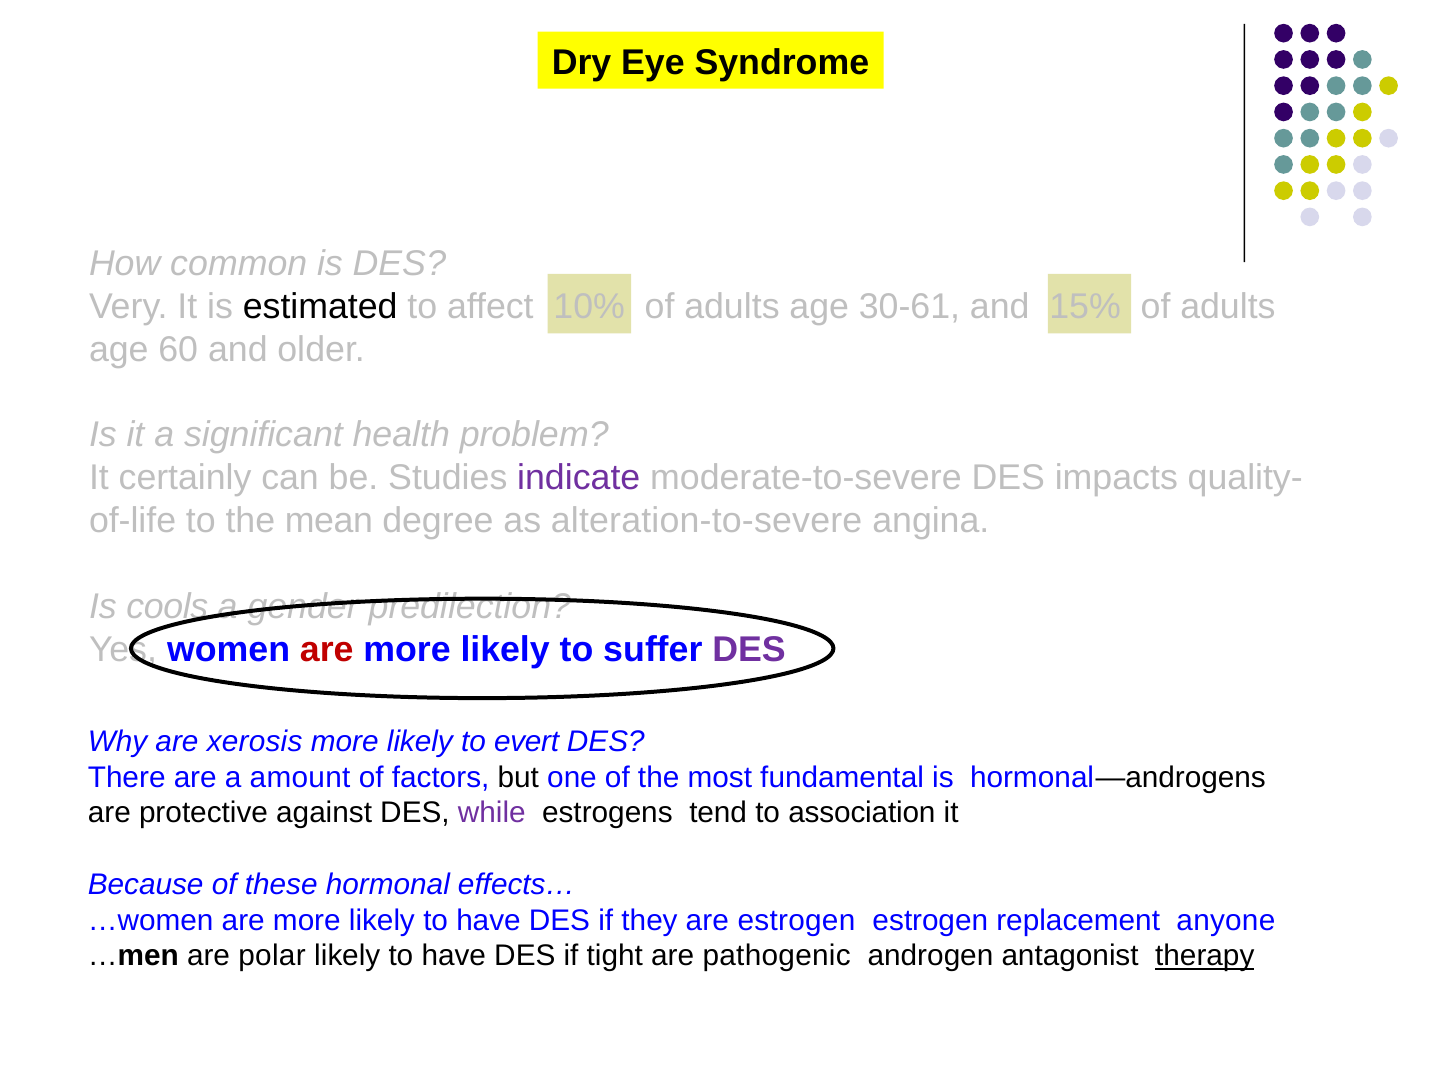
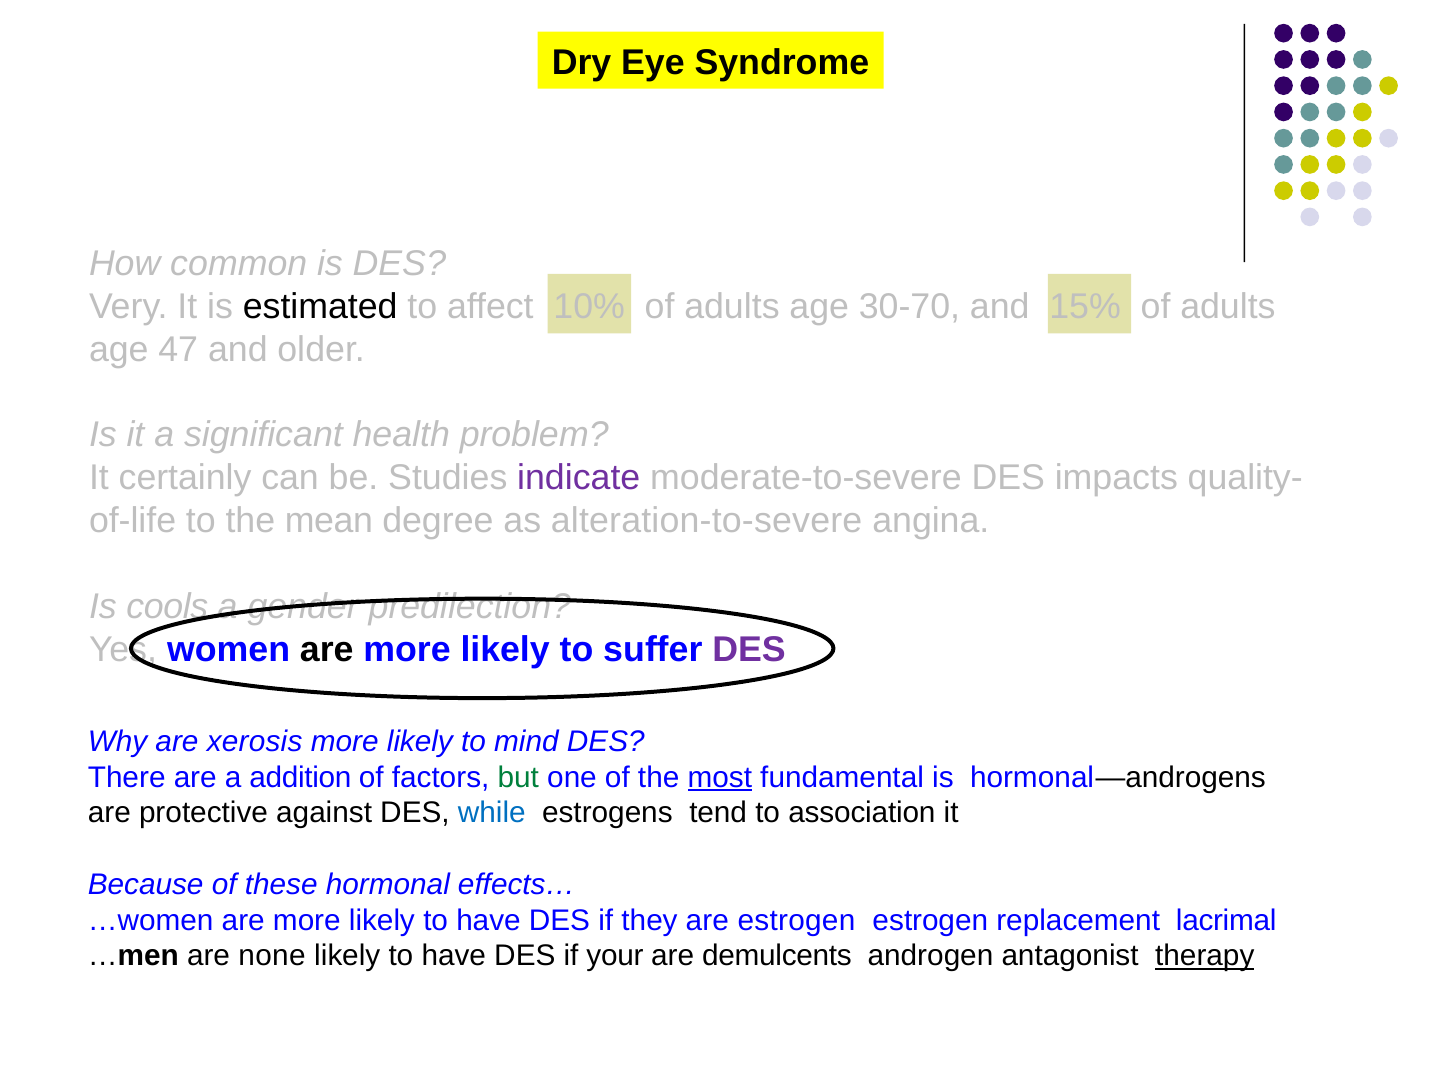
30-61: 30-61 -> 30-70
60: 60 -> 47
are at (327, 649) colour: red -> black
evert: evert -> mind
amount: amount -> addition
but colour: black -> green
most underline: none -> present
while colour: purple -> blue
anyone: anyone -> lacrimal
polar: polar -> none
tight: tight -> your
pathogenic: pathogenic -> demulcents
